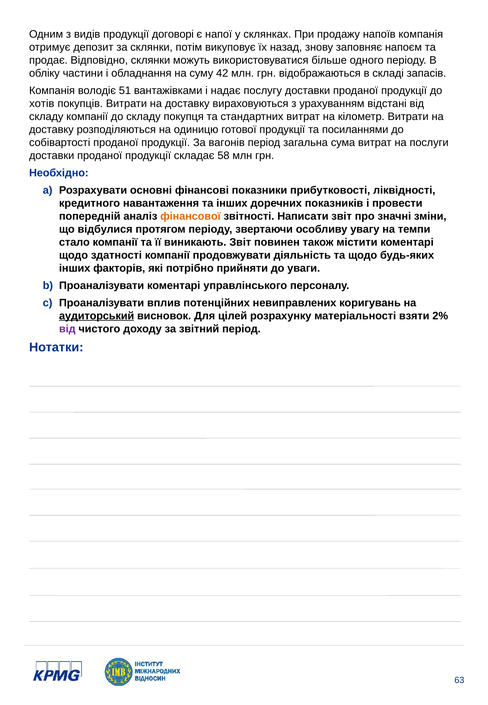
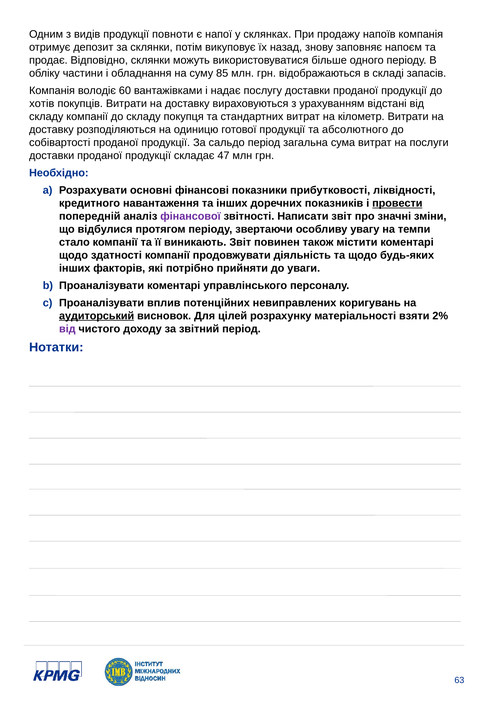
договорі: договорі -> повноти
42: 42 -> 85
51: 51 -> 60
посиланнями: посиланнями -> абсолютного
вагонів: вагонів -> сальдо
58: 58 -> 47
провести underline: none -> present
фінансової colour: orange -> purple
